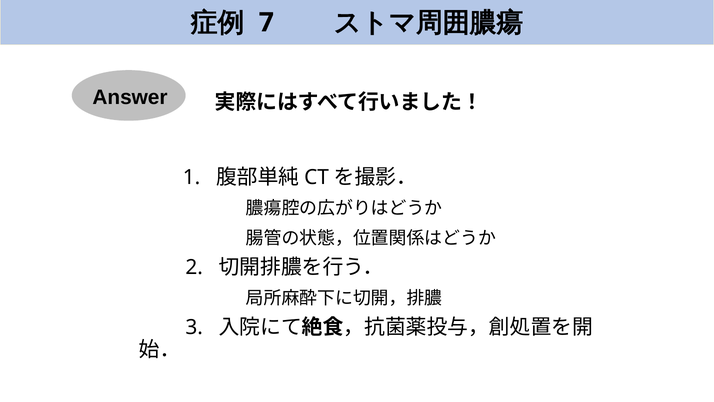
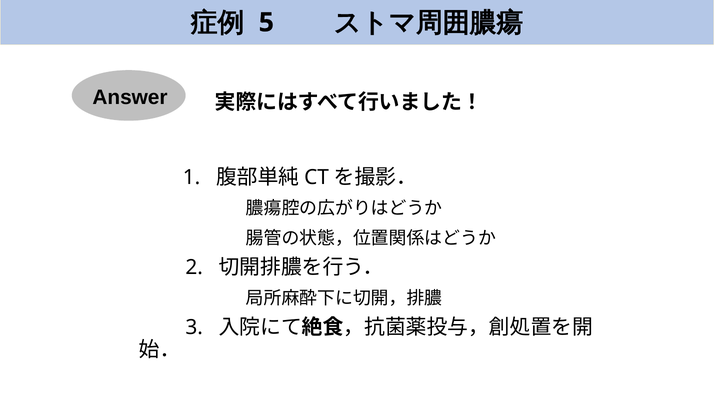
7: 7 -> 5
